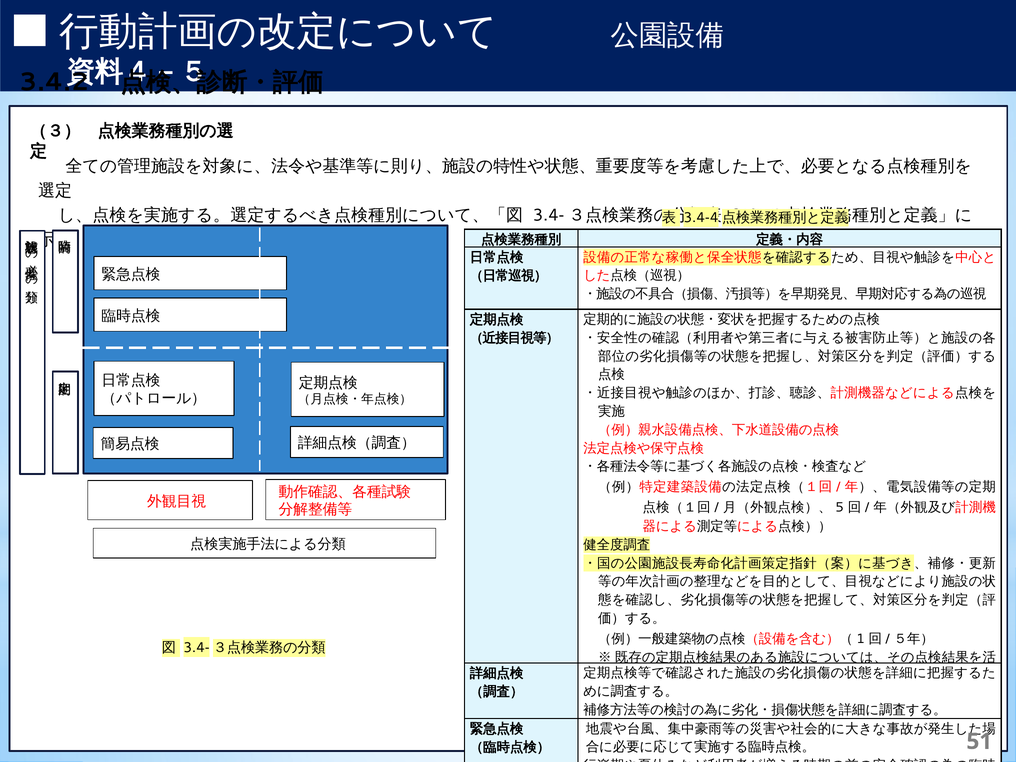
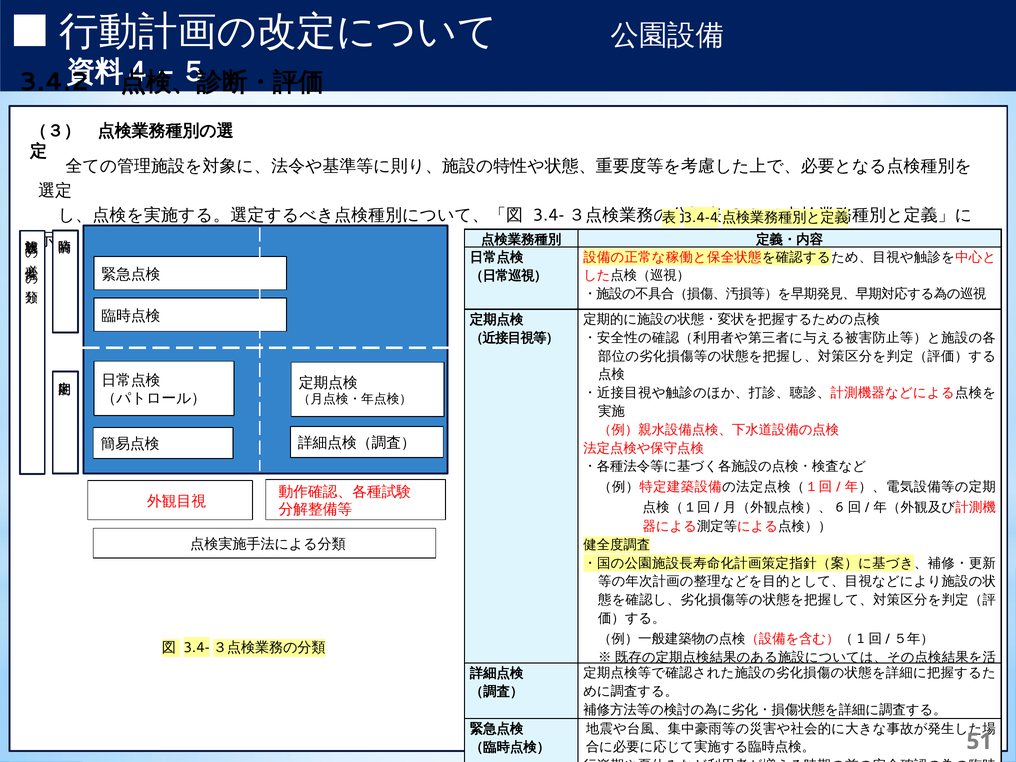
5: 5 -> 6
